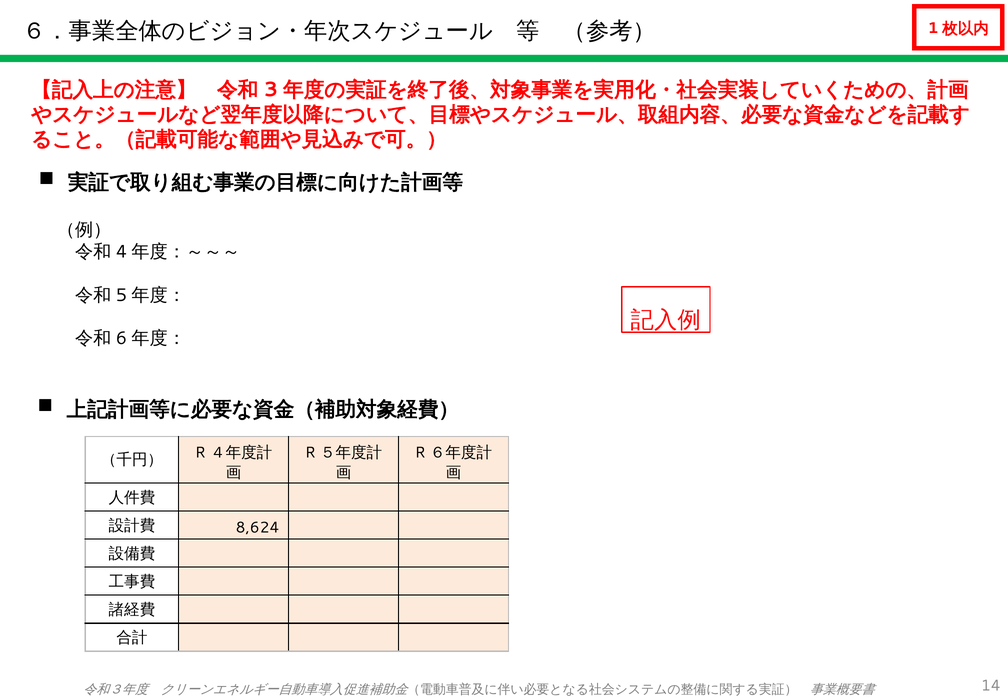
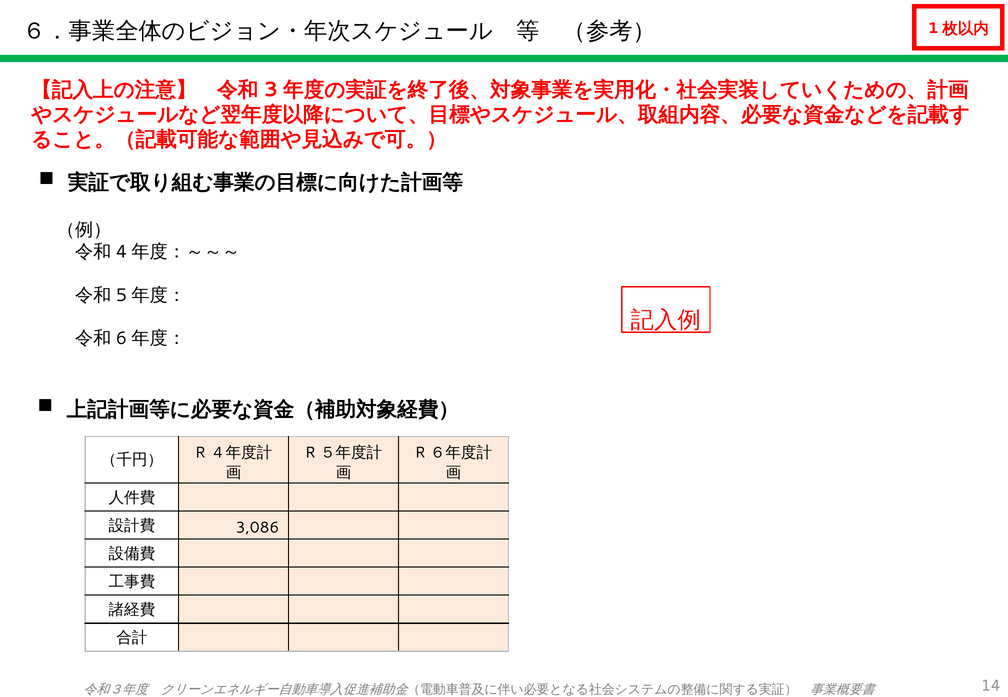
8,624: 8,624 -> 3,086
